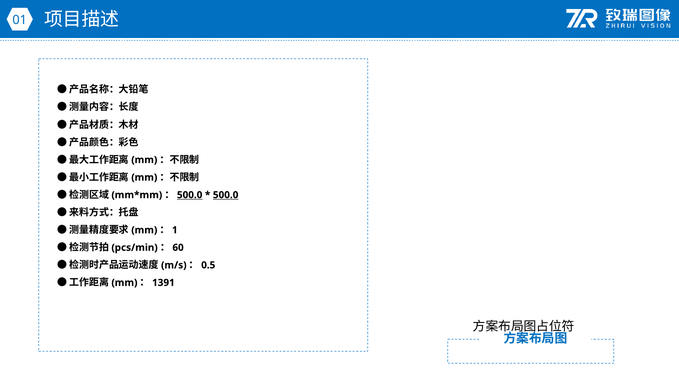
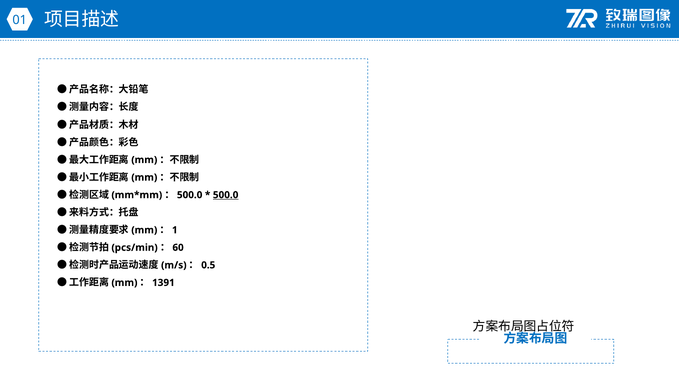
500.0 at (190, 195) underline: present -> none
